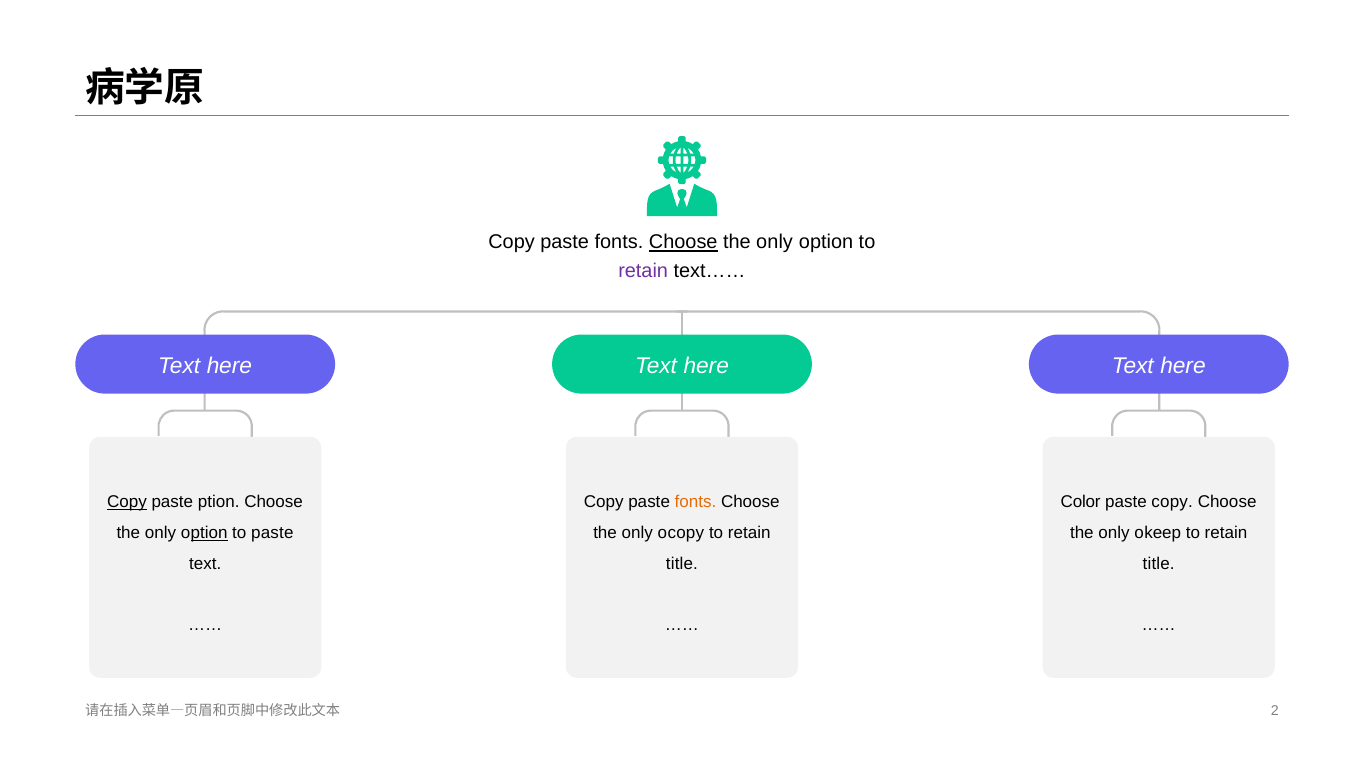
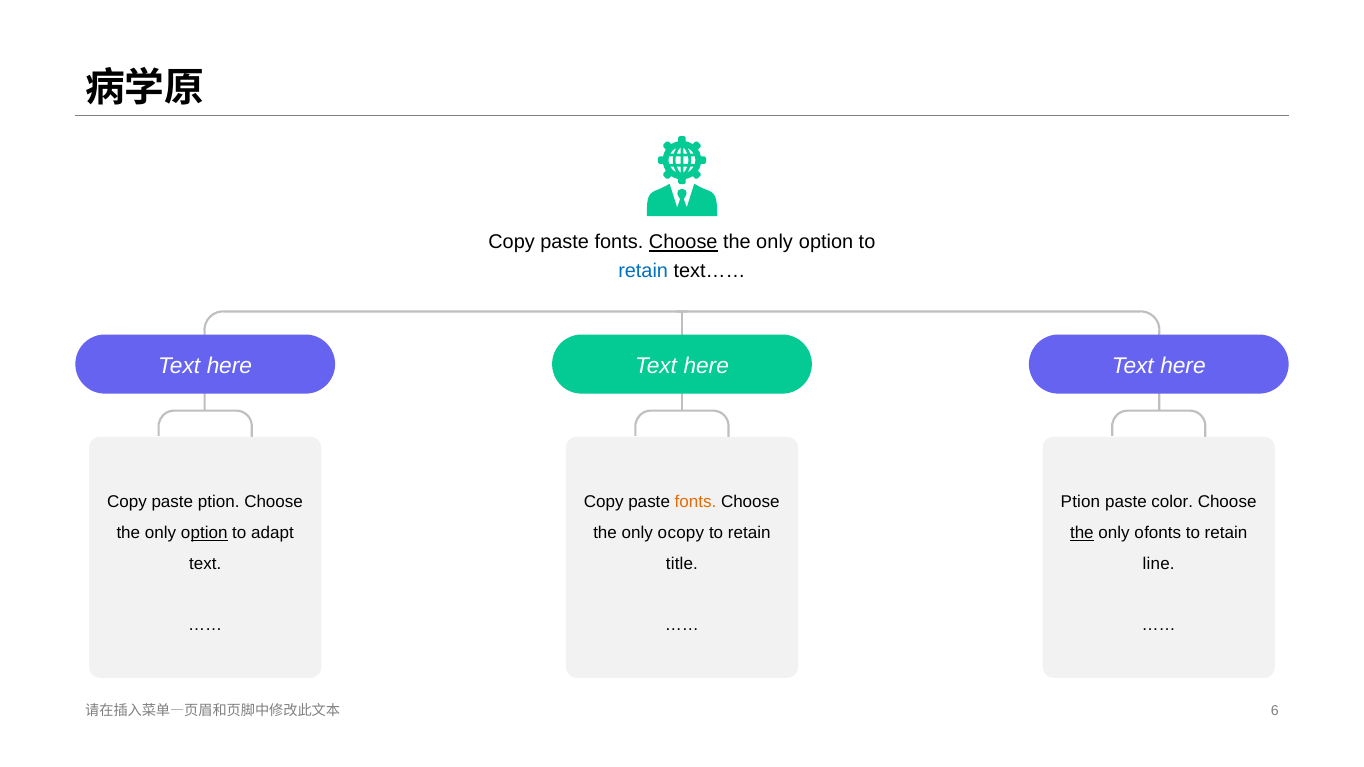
retain at (643, 271) colour: purple -> blue
Copy at (127, 502) underline: present -> none
Color at (1081, 502): Color -> Ption
paste copy: copy -> color
to paste: paste -> adapt
the at (1082, 533) underline: none -> present
o keep: keep -> fonts
title at (1159, 564): title -> line
2: 2 -> 6
